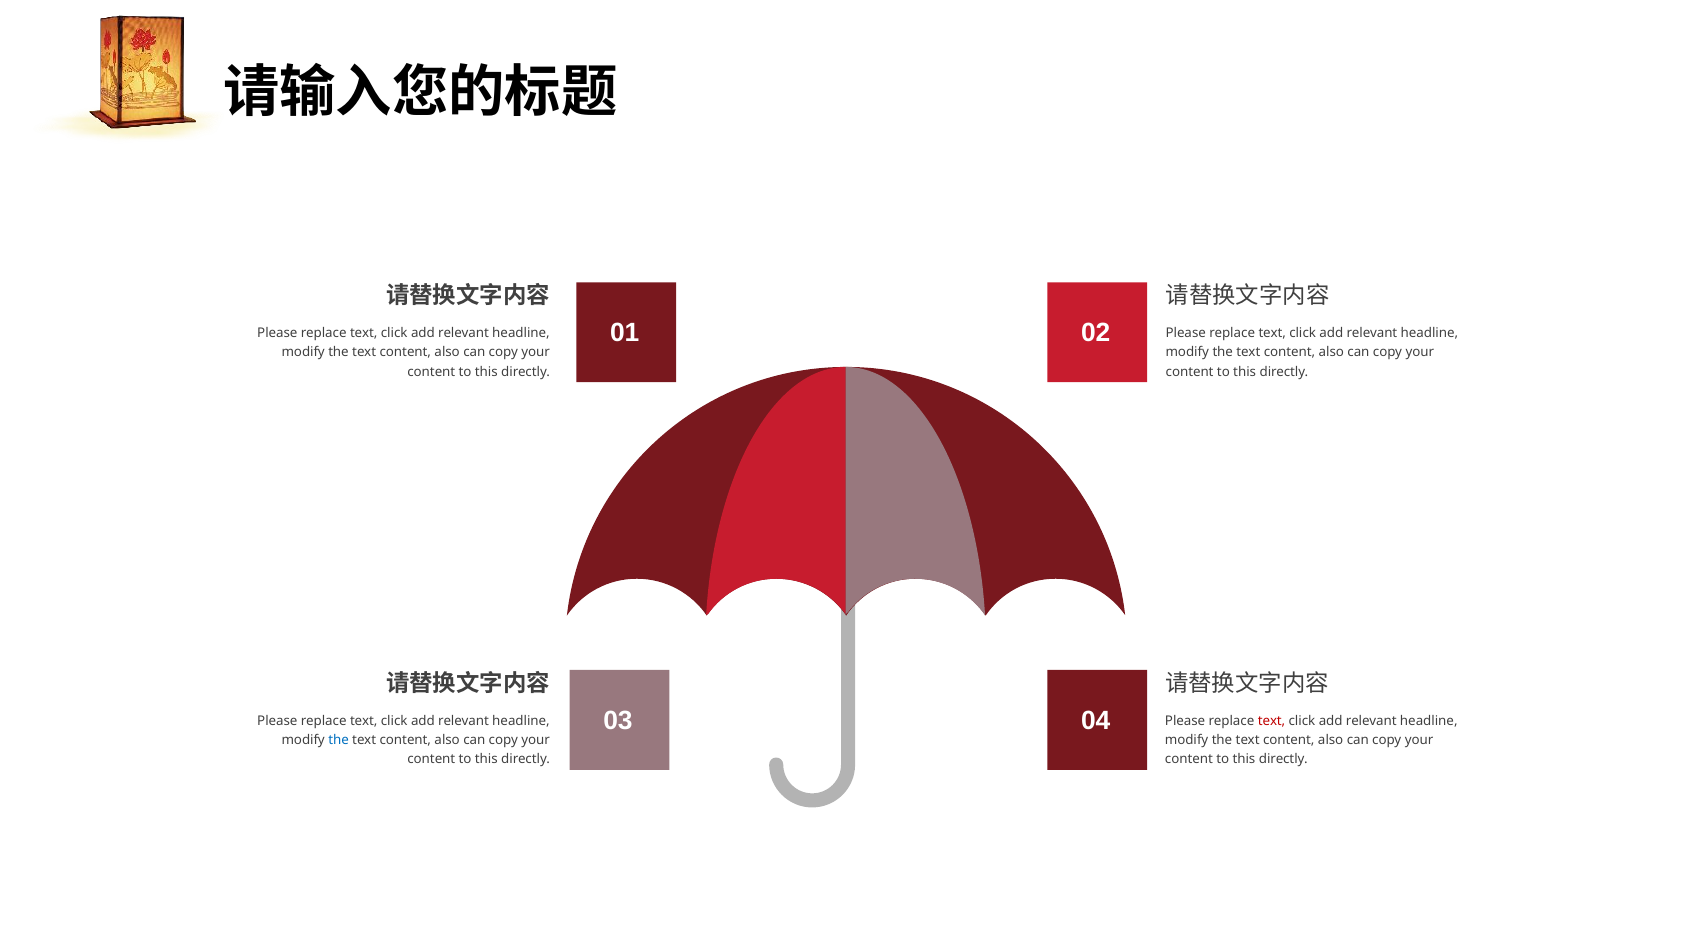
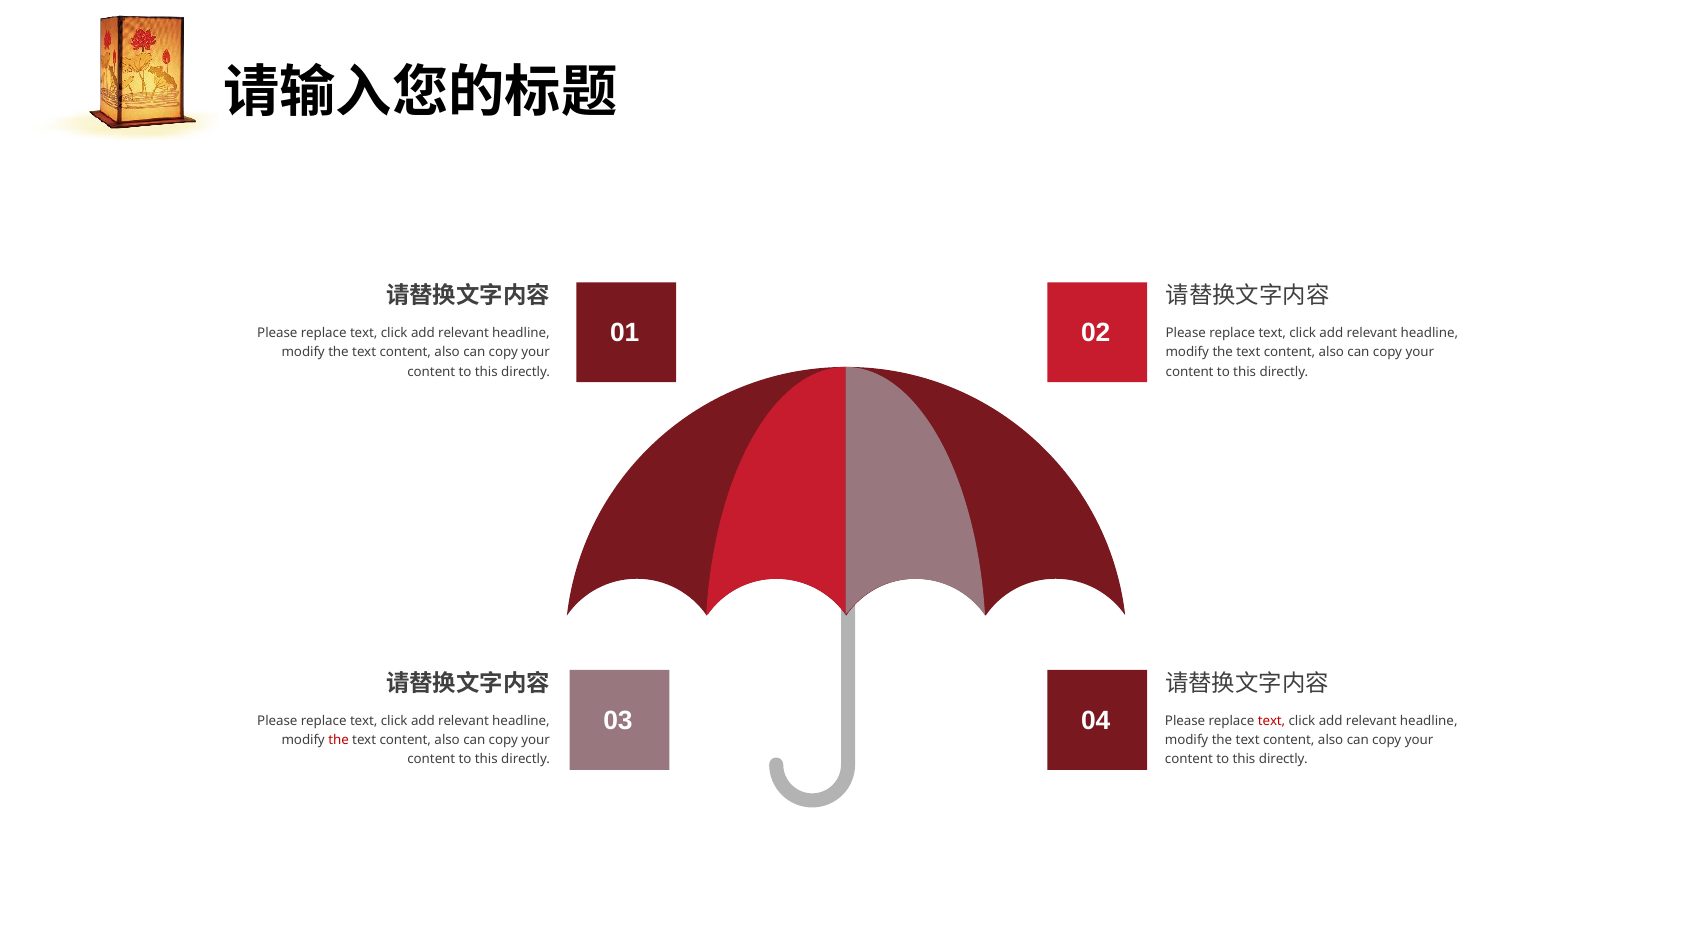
the at (339, 740) colour: blue -> red
